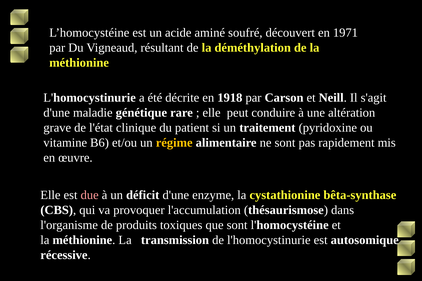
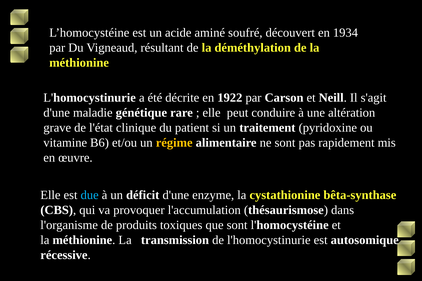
1971: 1971 -> 1934
1918: 1918 -> 1922
due colour: pink -> light blue
